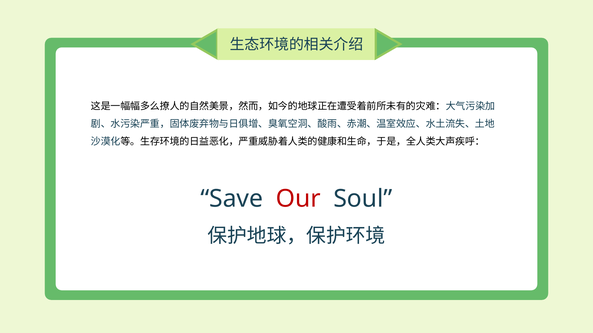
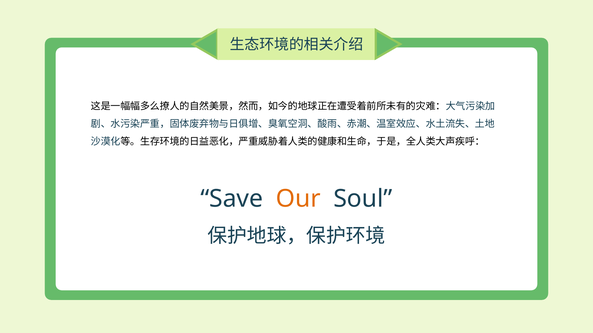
Our colour: red -> orange
